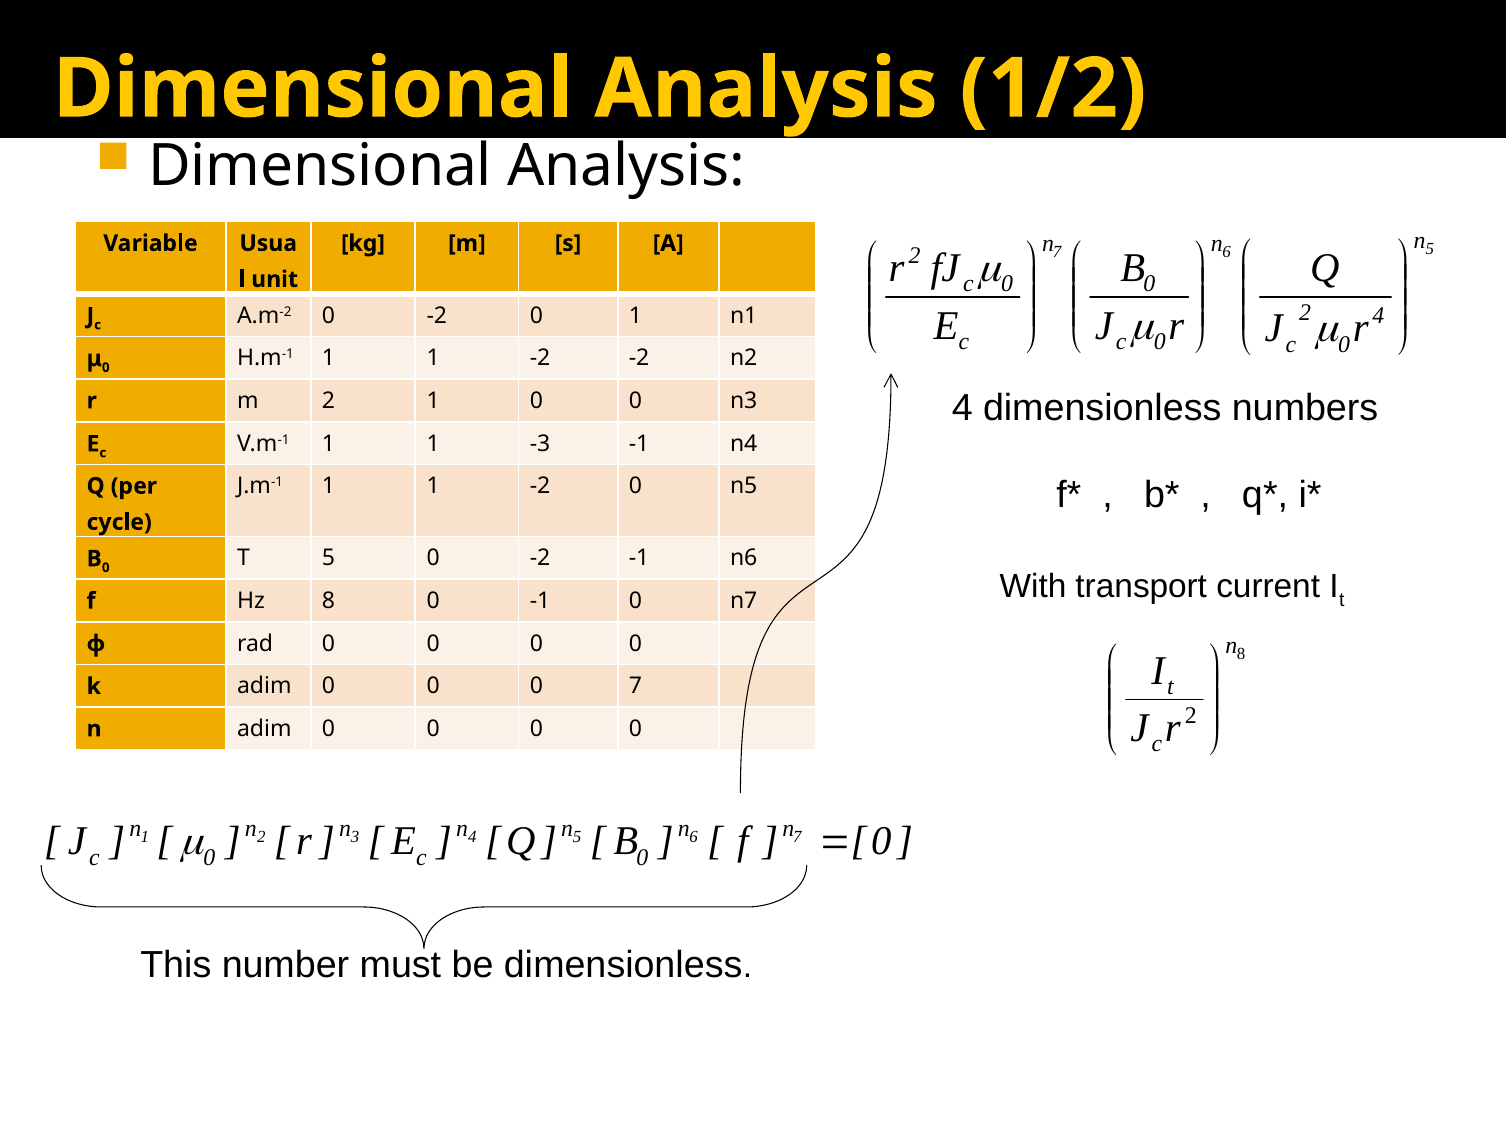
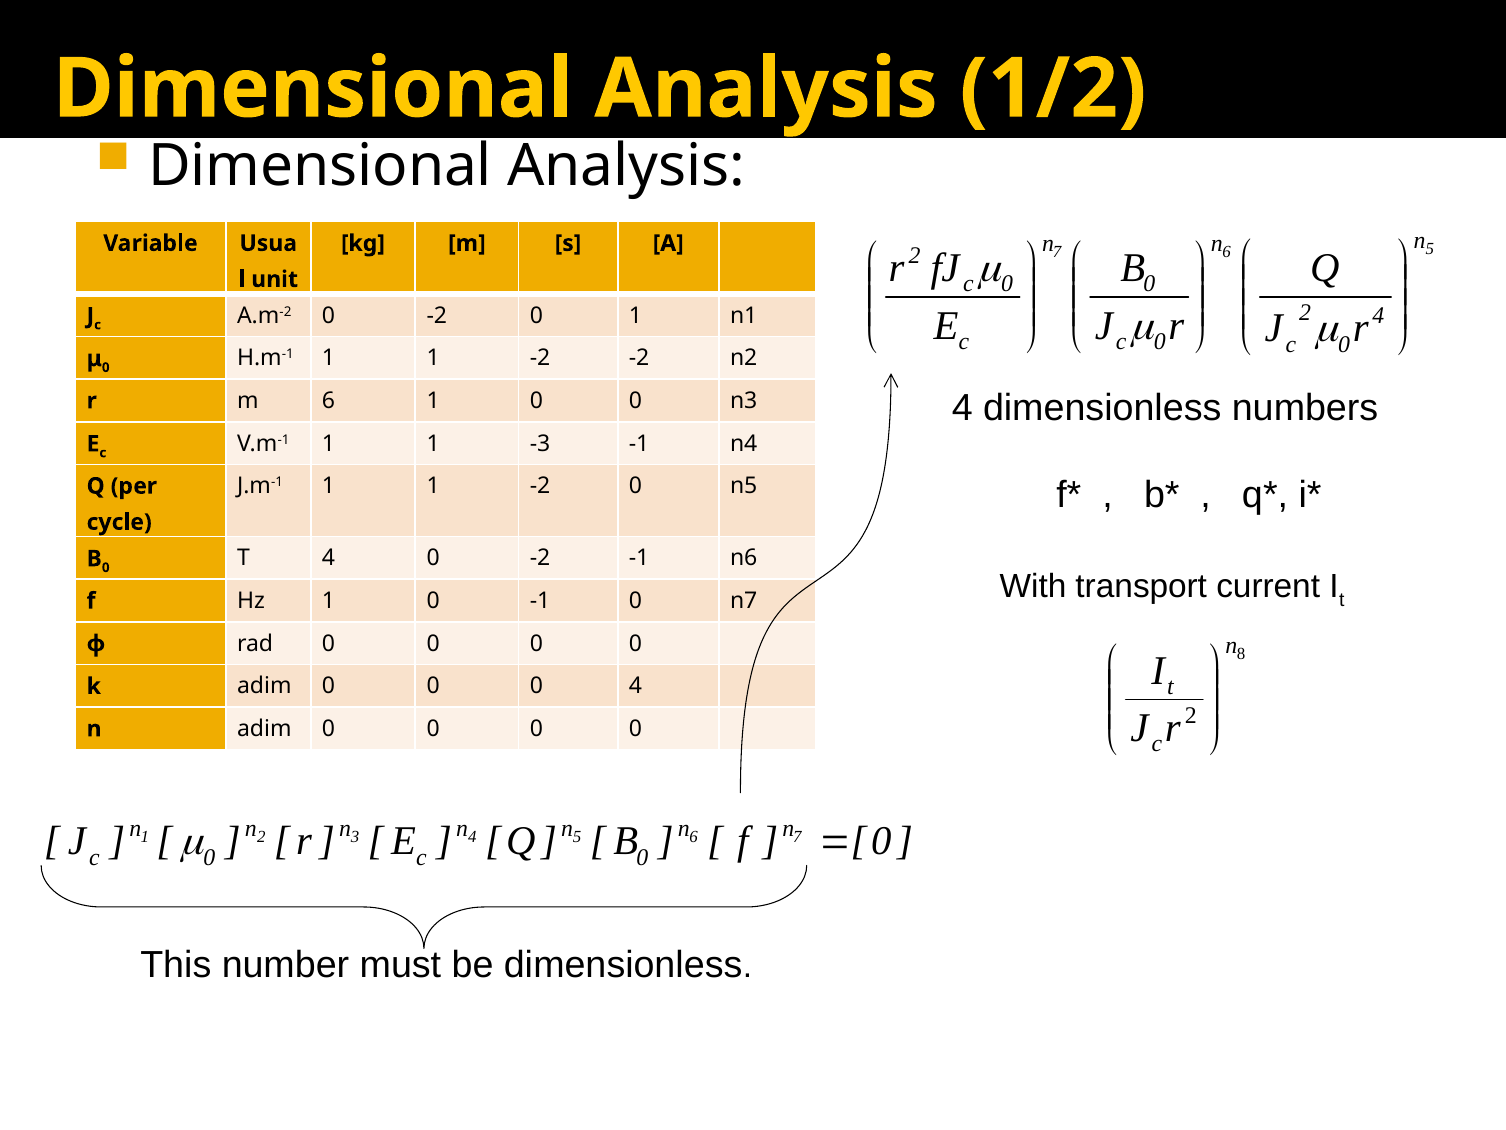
m 2: 2 -> 6
T 5: 5 -> 4
Hz 8: 8 -> 1
0 7: 7 -> 4
